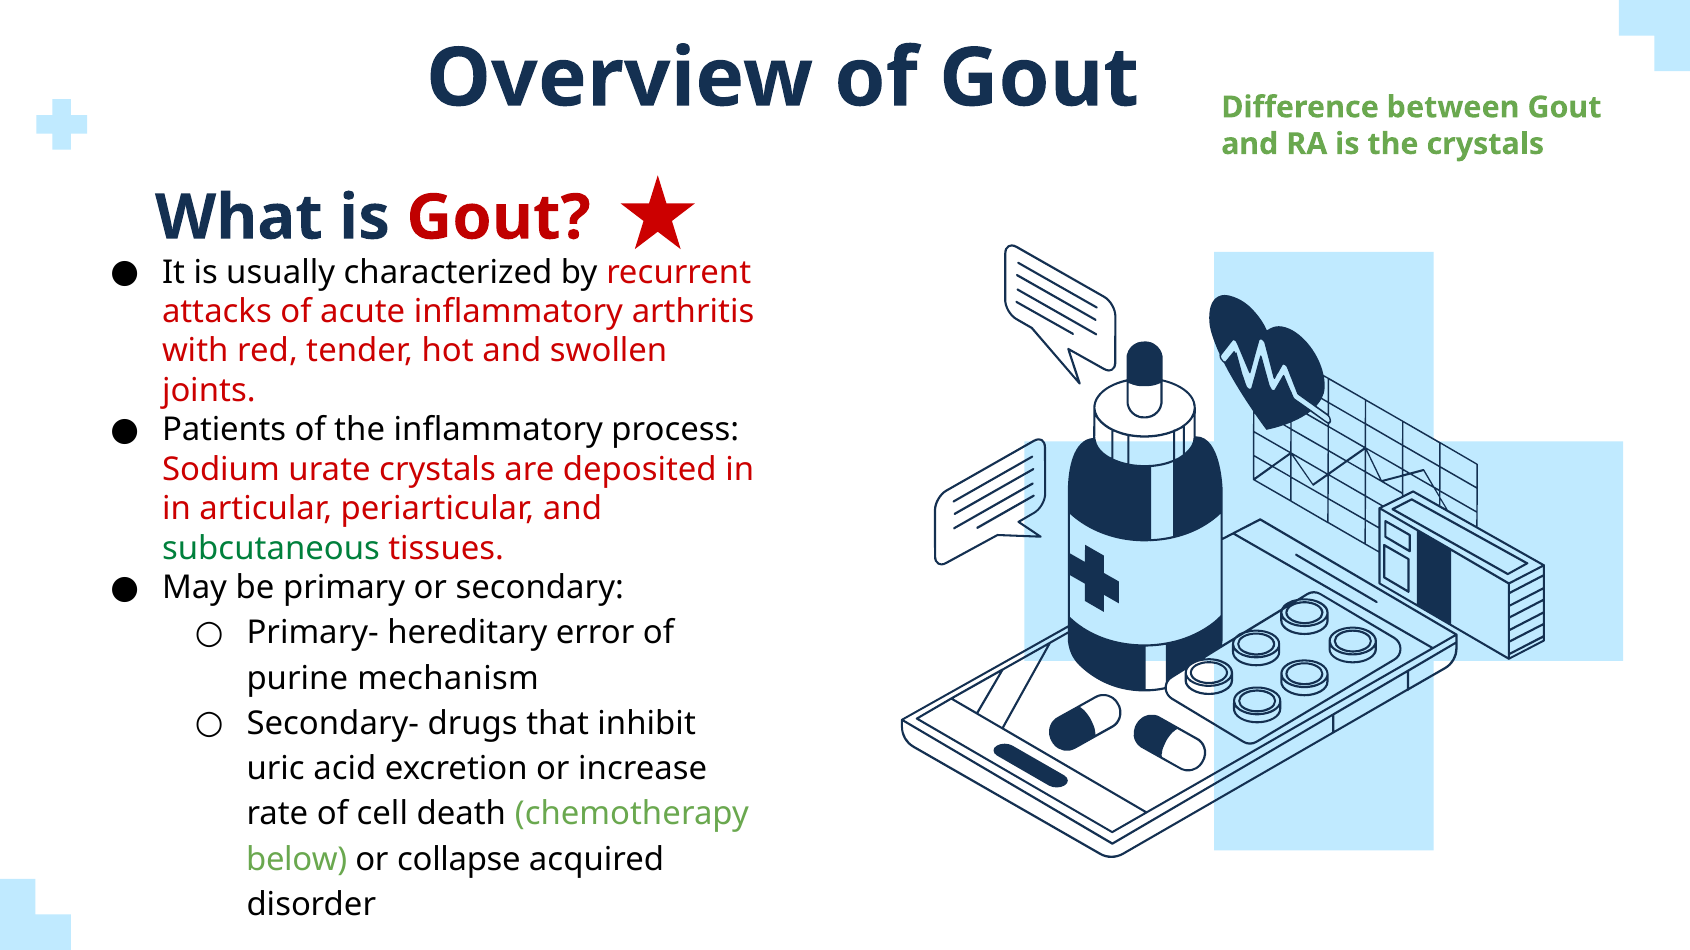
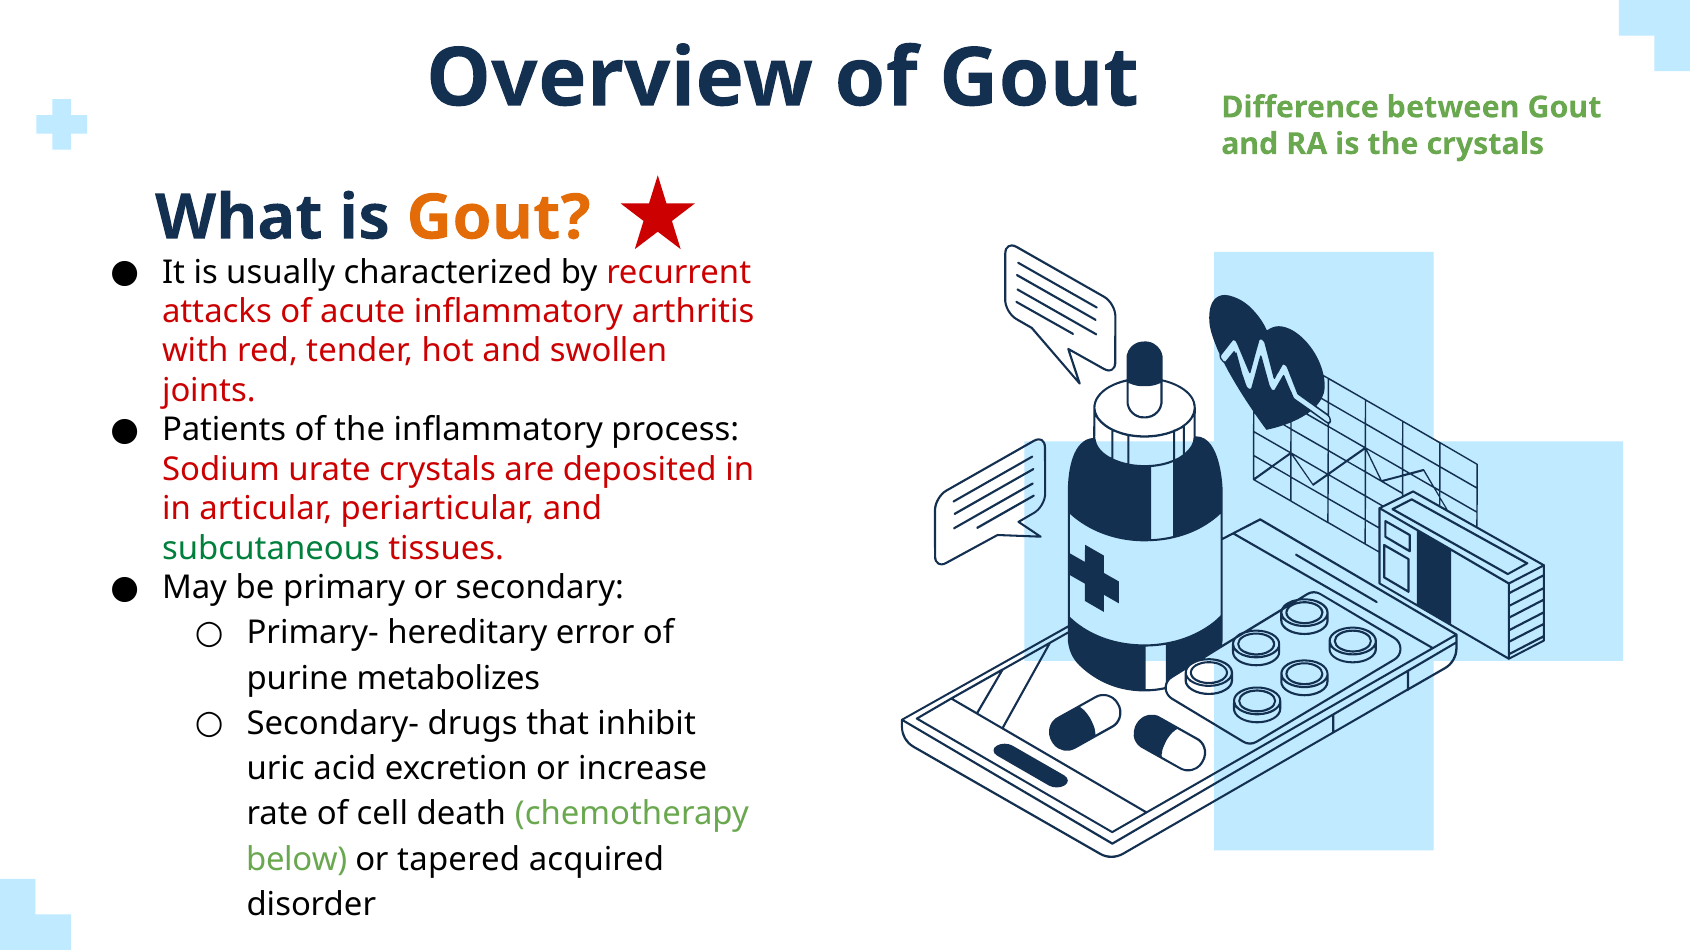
Gout at (499, 218) colour: red -> orange
mechanism: mechanism -> metabolizes
collapse: collapse -> tapered
